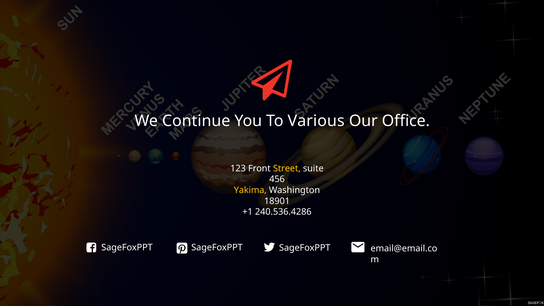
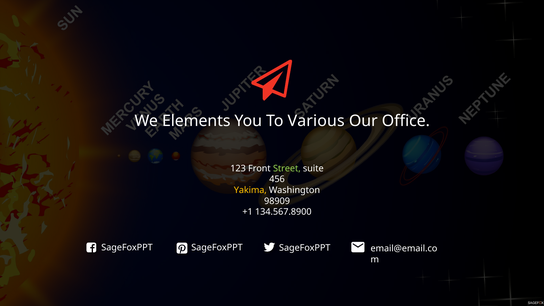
Continue: Continue -> Elements
Street colour: yellow -> light green
18901: 18901 -> 98909
240.536.4286: 240.536.4286 -> 134.567.8900
